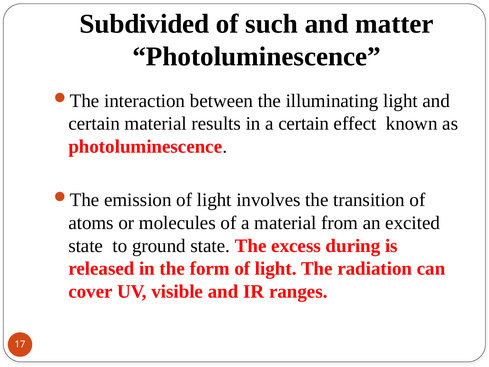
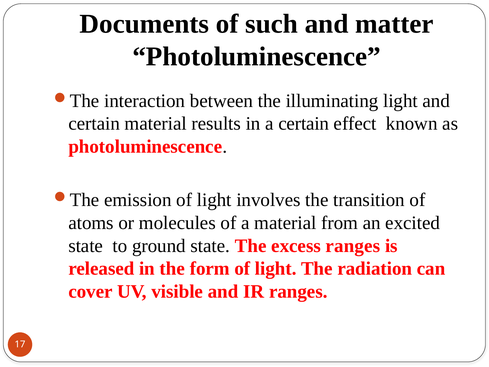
Subdivided: Subdivided -> Documents
excess during: during -> ranges
